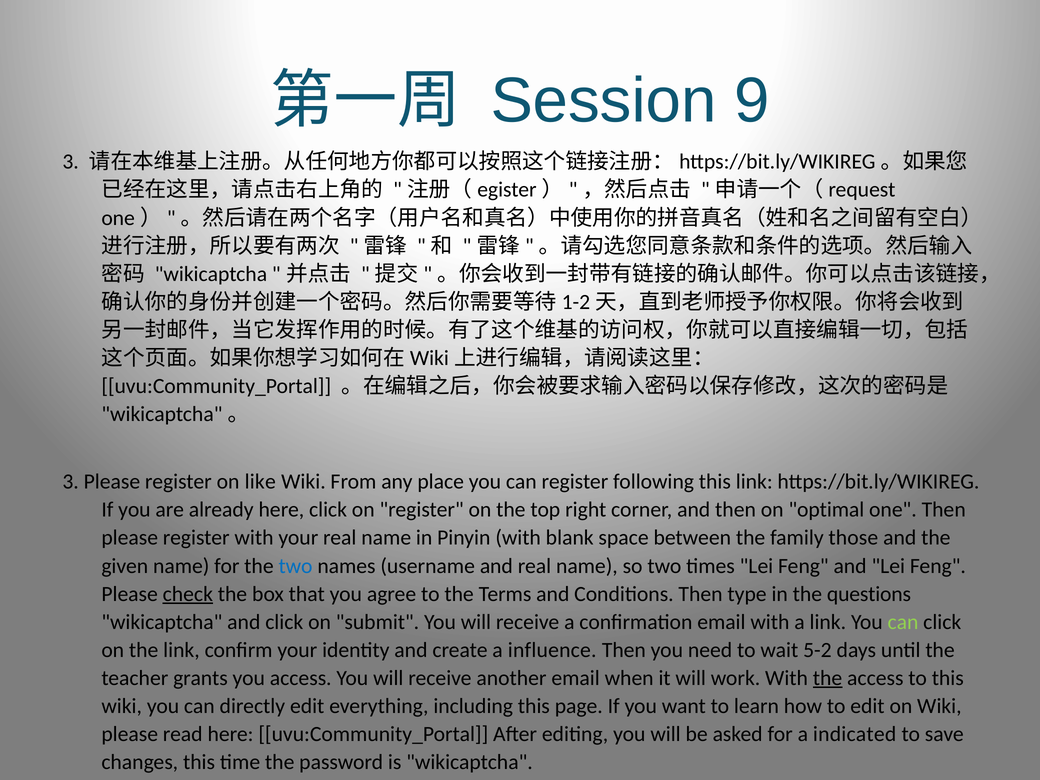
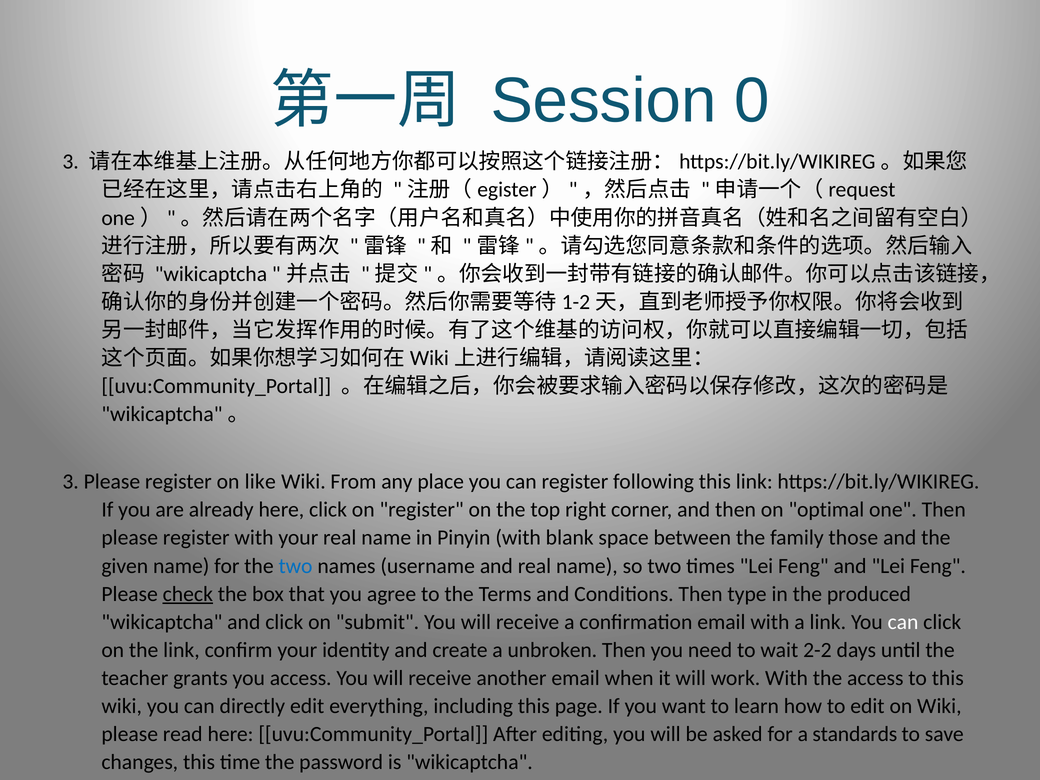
9: 9 -> 0
questions: questions -> produced
can at (903, 622) colour: light green -> white
influence: influence -> unbroken
5-2: 5-2 -> 2-2
the at (828, 678) underline: present -> none
indicated: indicated -> standards
